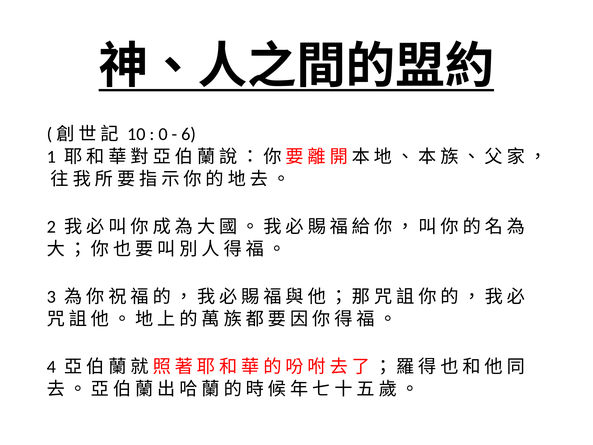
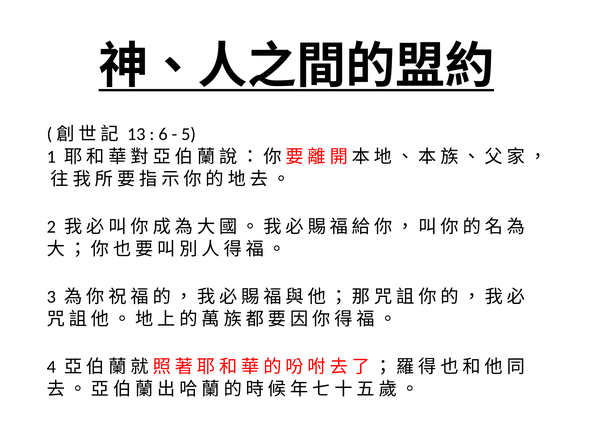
10: 10 -> 13
0: 0 -> 6
6: 6 -> 5
